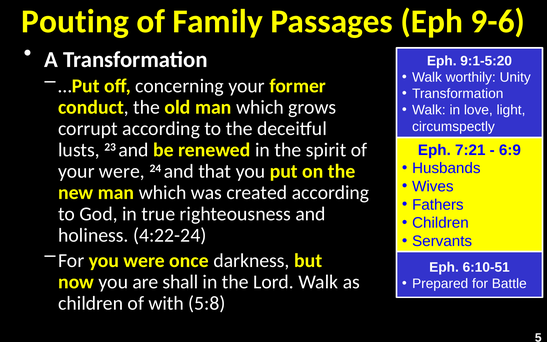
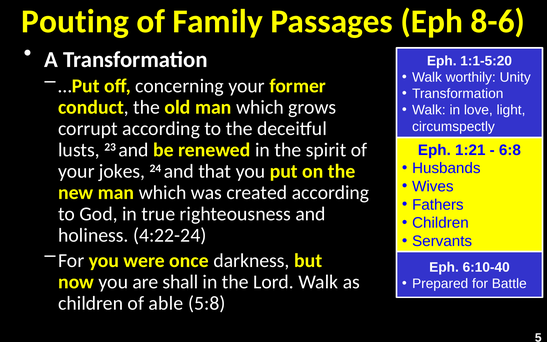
9-6: 9-6 -> 8-6
9:1-5:20: 9:1-5:20 -> 1:1-5:20
7:21: 7:21 -> 1:21
6:9: 6:9 -> 6:8
your were: were -> jokes
6:10-51: 6:10-51 -> 6:10-40
with: with -> able
